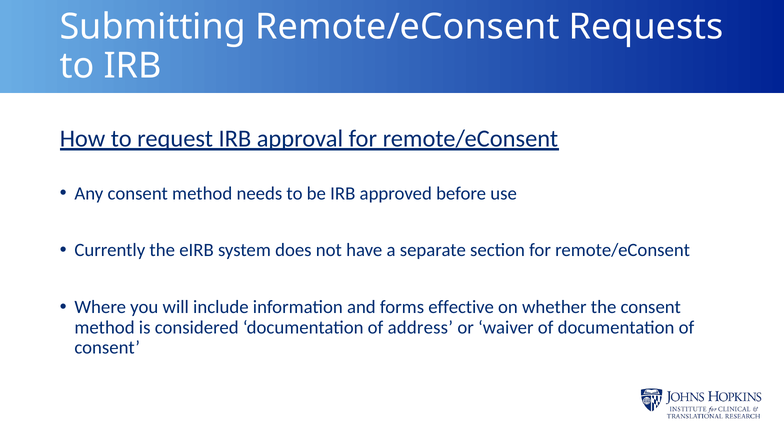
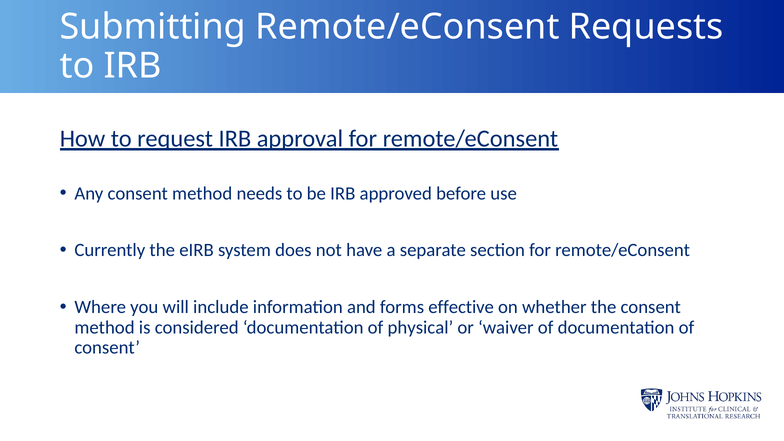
address: address -> physical
